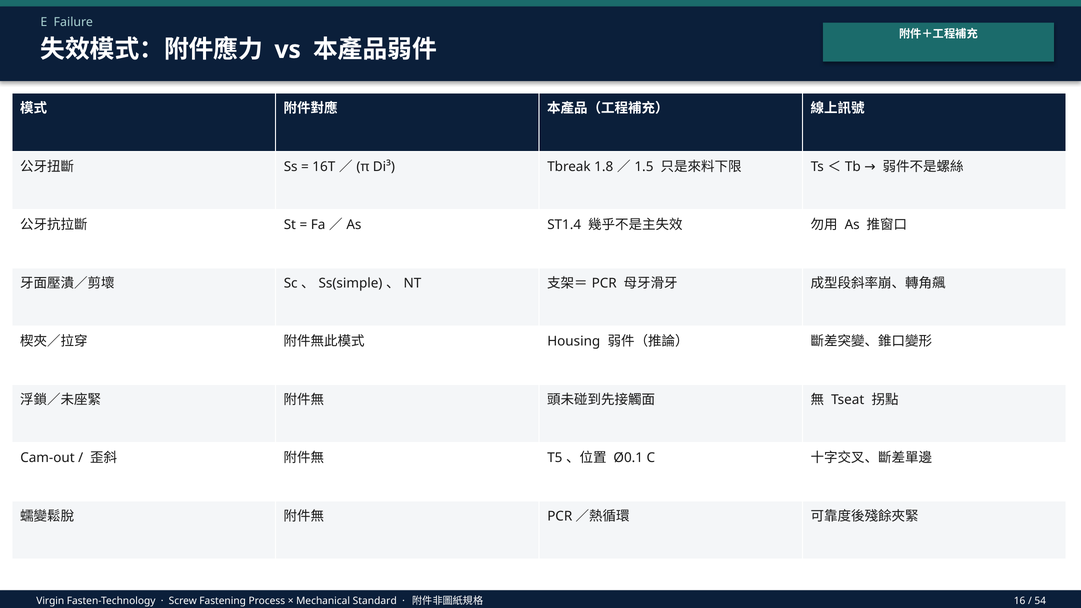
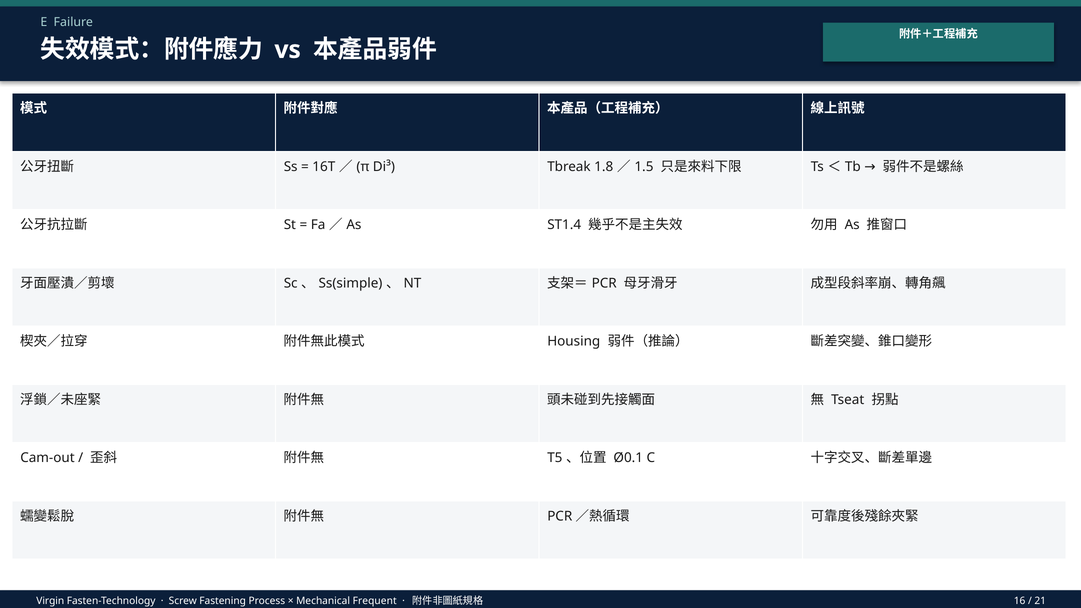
Standard: Standard -> Frequent
54: 54 -> 21
